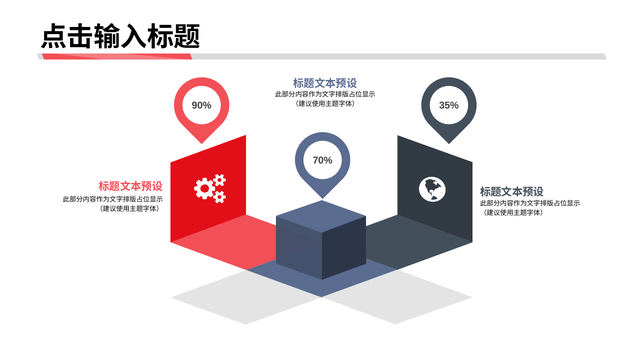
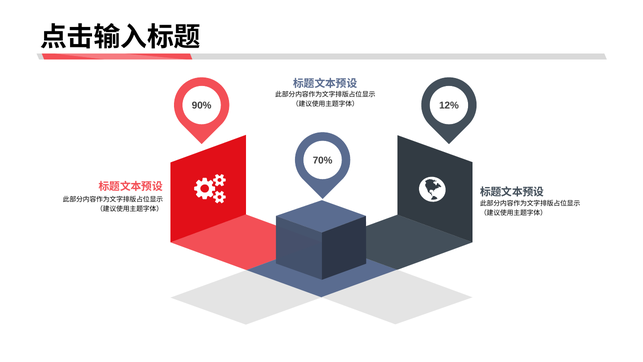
35%: 35% -> 12%
